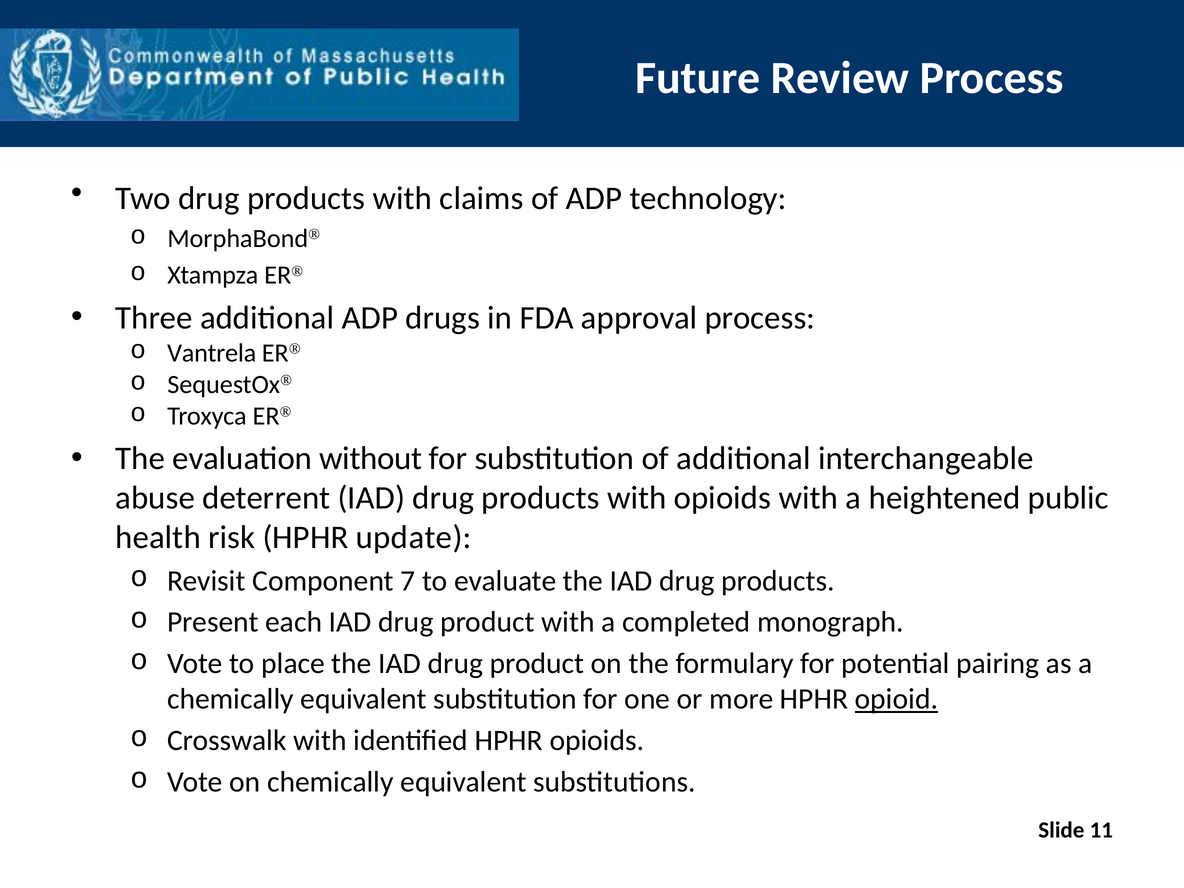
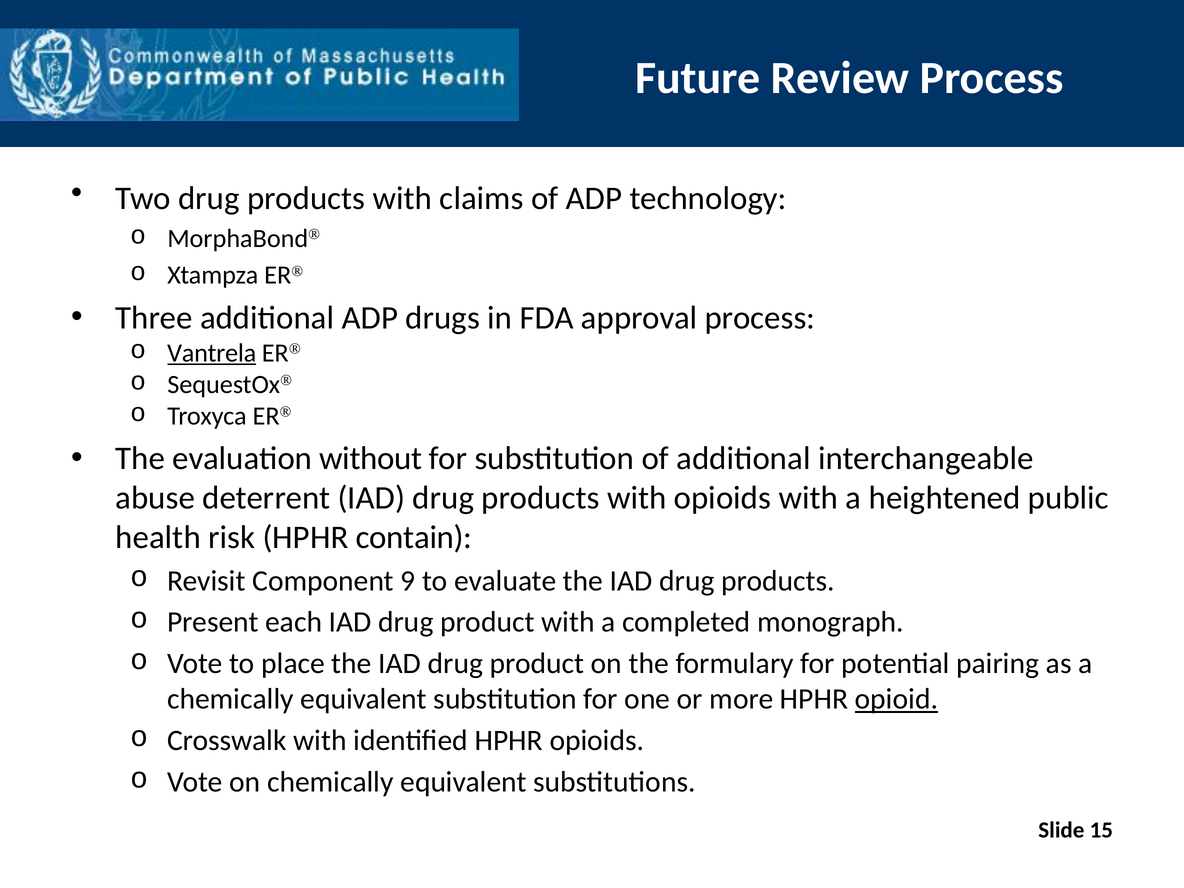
Vantrela underline: none -> present
update: update -> contain
7: 7 -> 9
11: 11 -> 15
